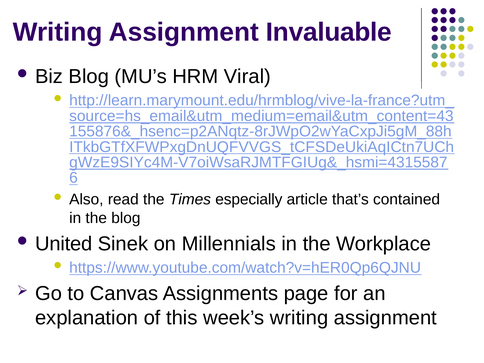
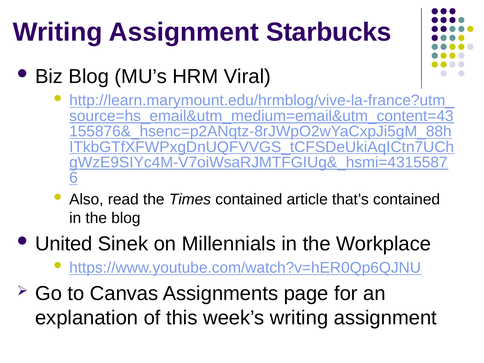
Invaluable: Invaluable -> Starbucks
Times especially: especially -> contained
